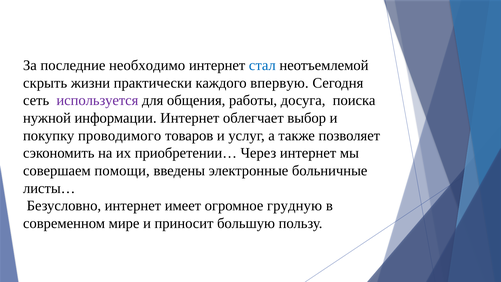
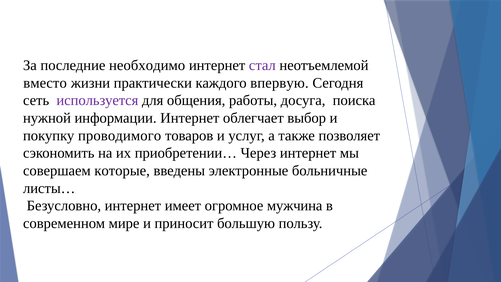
стал colour: blue -> purple
скрыть: скрыть -> вместо
помощи: помощи -> которые
грудную: грудную -> мужчина
